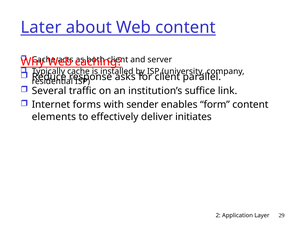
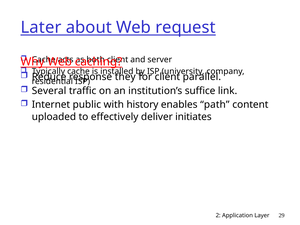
Web content: content -> request
asks: asks -> they
forms: forms -> public
sender: sender -> history
form: form -> path
elements: elements -> uploaded
